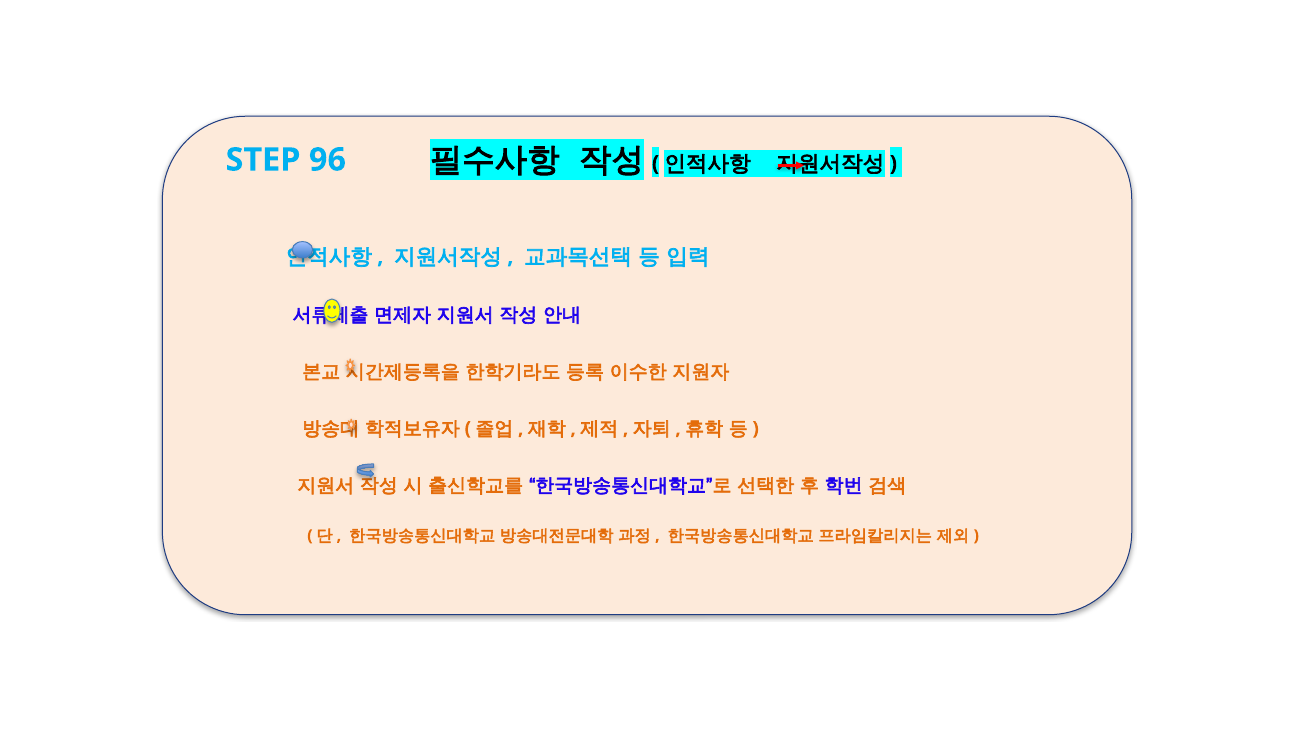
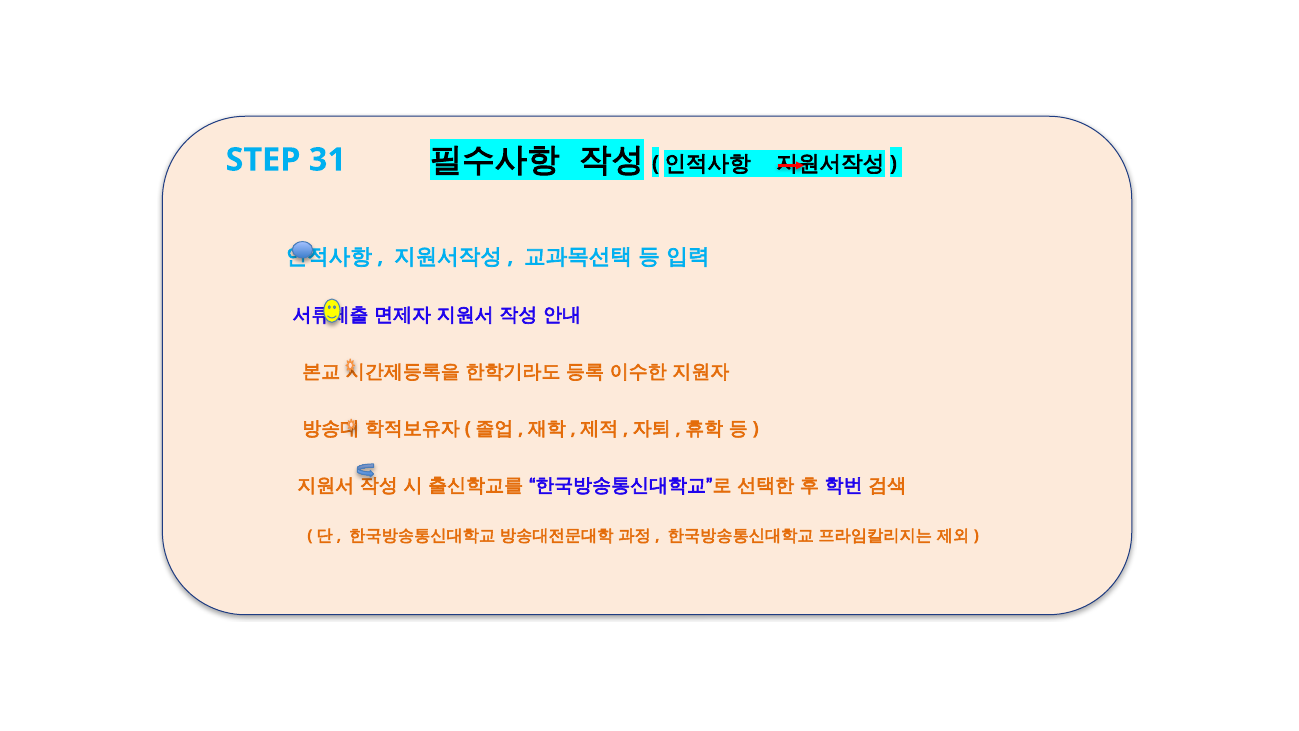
96: 96 -> 31
